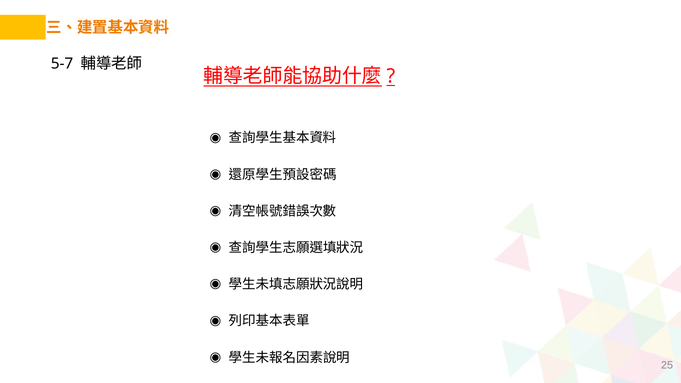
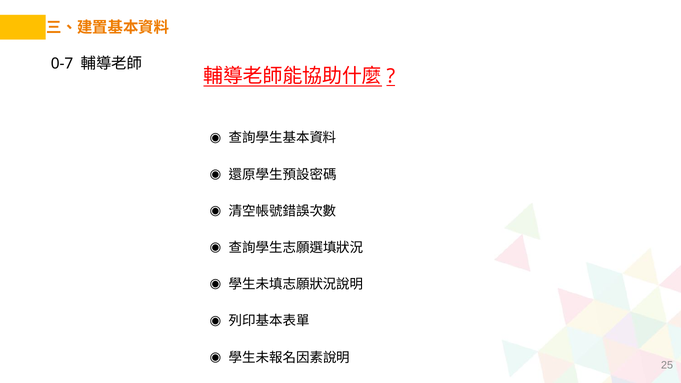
5-7: 5-7 -> 0-7
